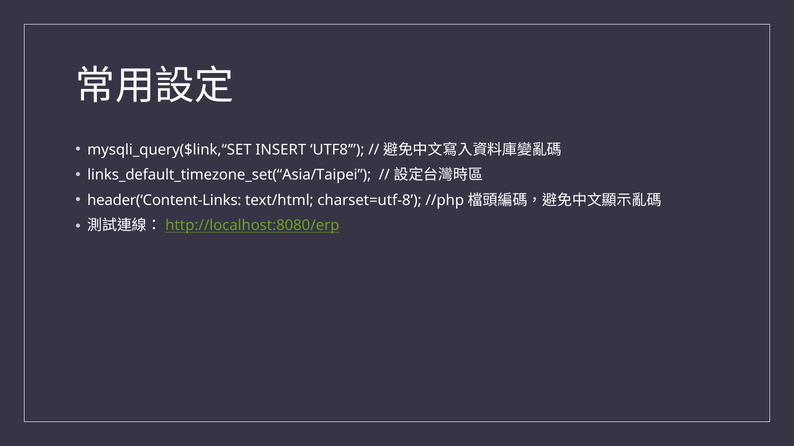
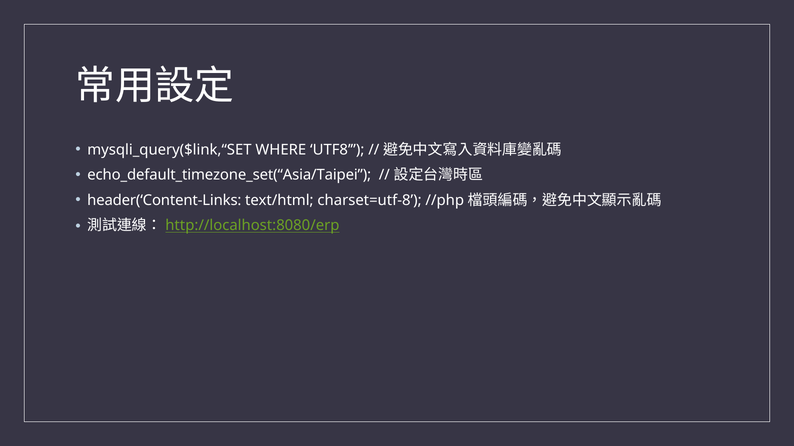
INSERT: INSERT -> WHERE
links_default_timezone_set(“Asia/Taipei: links_default_timezone_set(“Asia/Taipei -> echo_default_timezone_set(“Asia/Taipei
